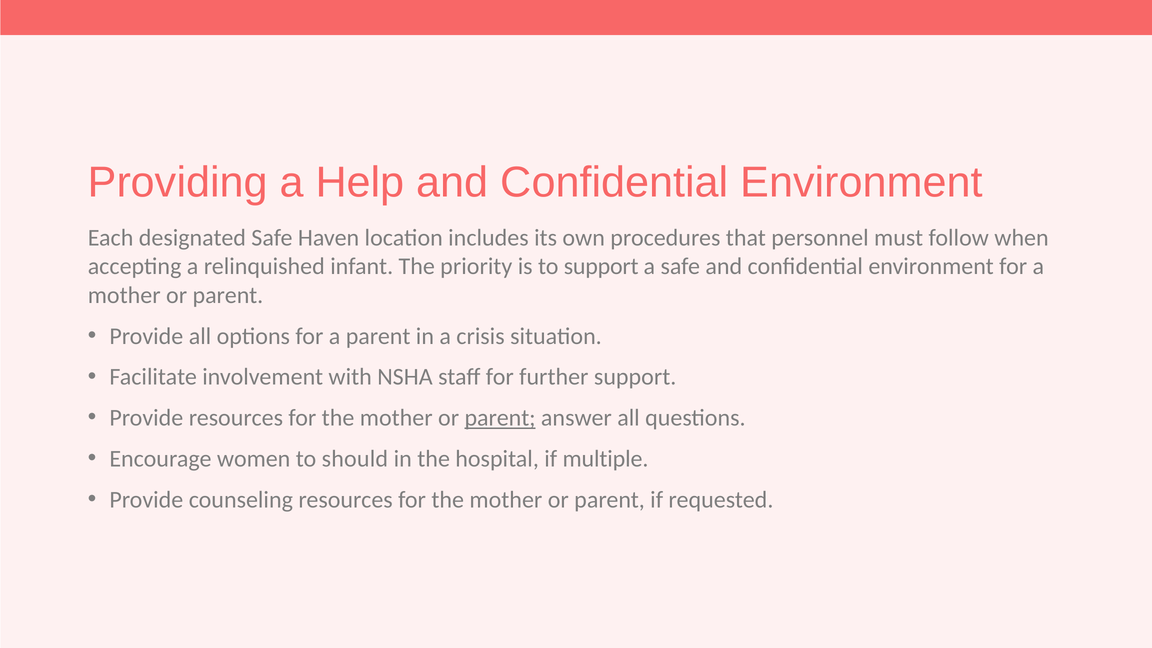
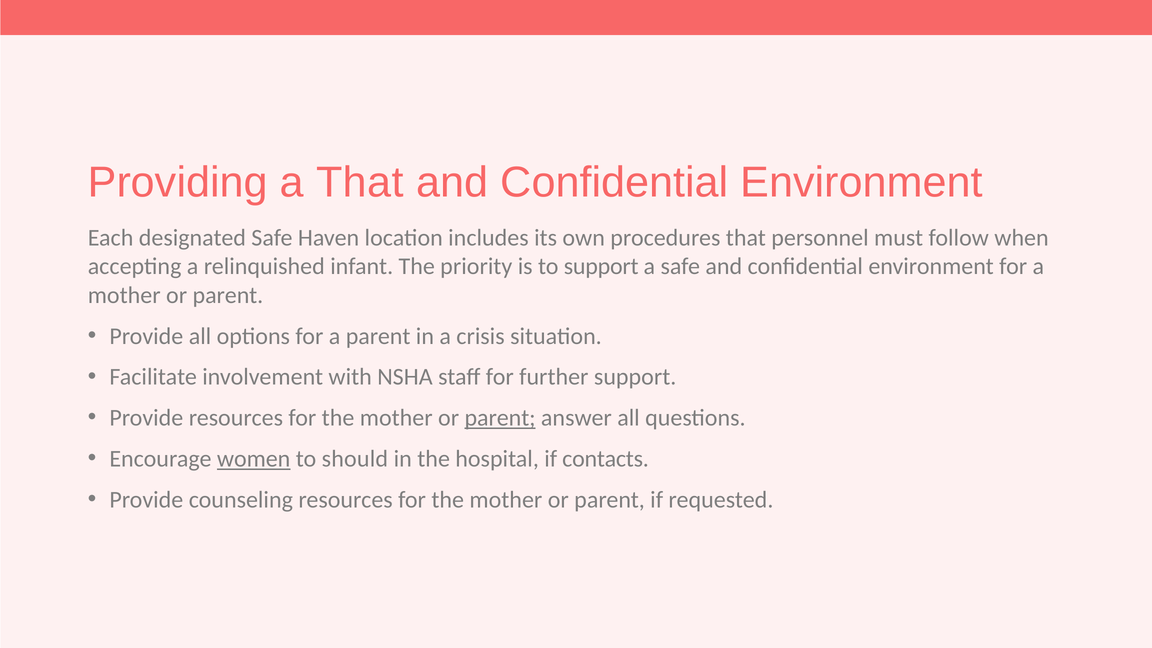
a Help: Help -> That
women underline: none -> present
multiple: multiple -> contacts
